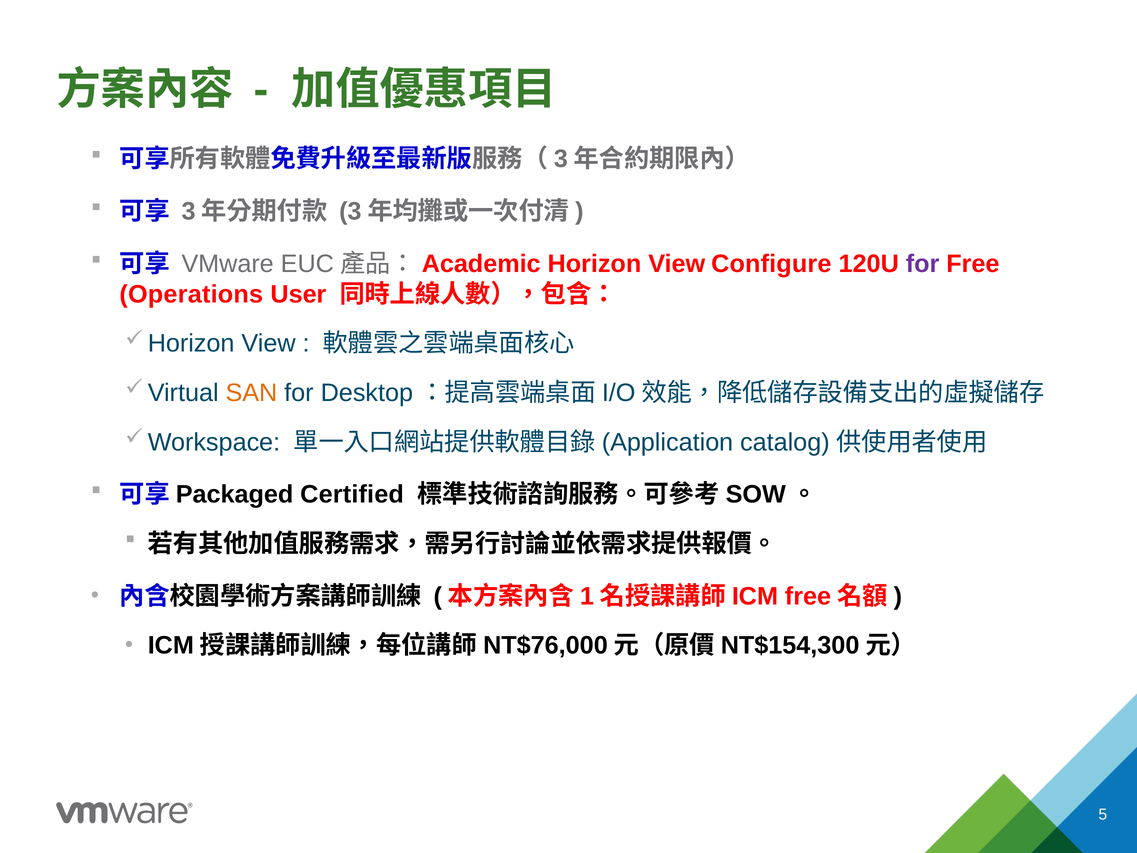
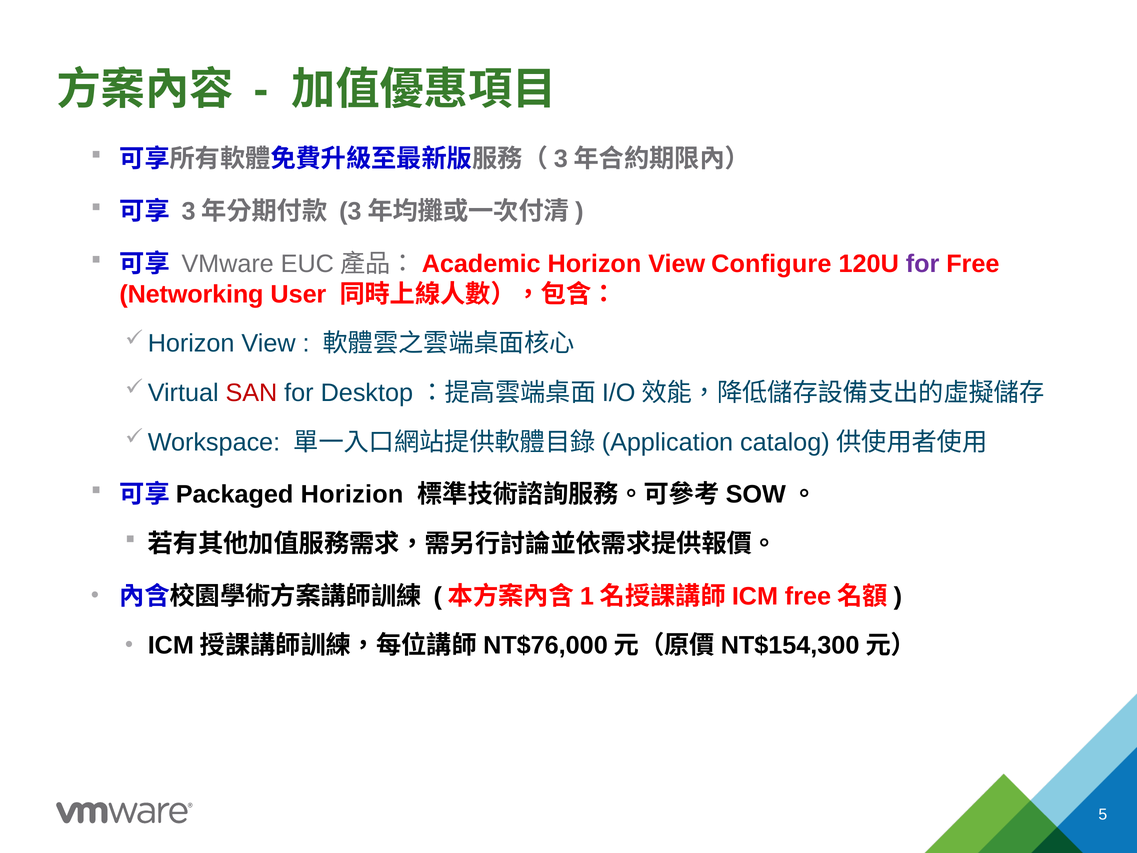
Operations: Operations -> Networking
SAN colour: orange -> red
Certified: Certified -> Horizion
